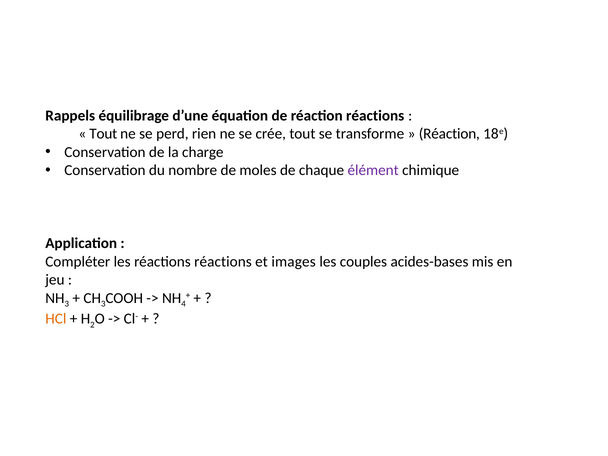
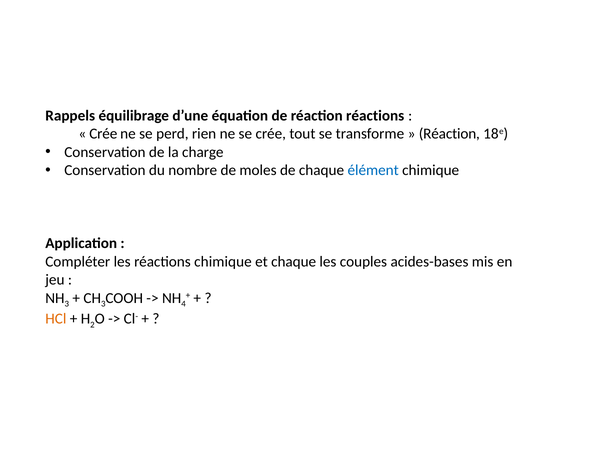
Tout at (103, 134): Tout -> Crée
élément colour: purple -> blue
réactions réactions: réactions -> chimique
et images: images -> chaque
